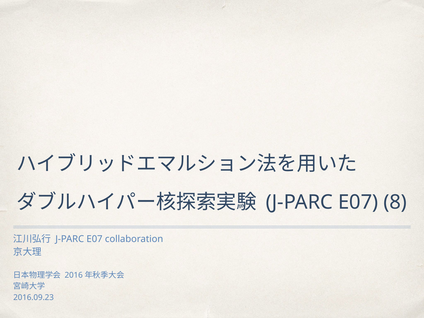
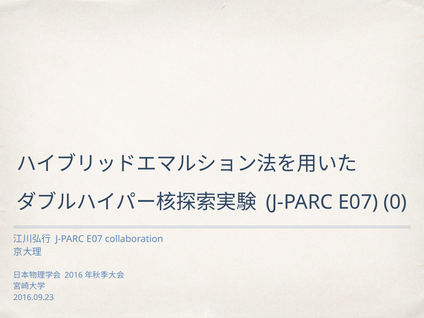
8: 8 -> 0
